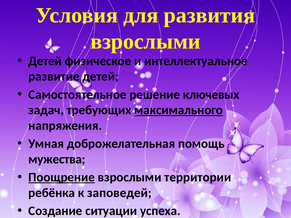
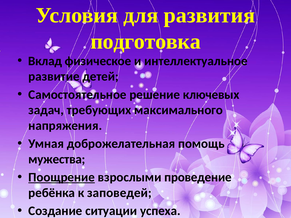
взрослыми at (145, 42): взрослыми -> подготовка
Детей at (45, 61): Детей -> Вклад
максимального underline: present -> none
территории: территории -> проведение
